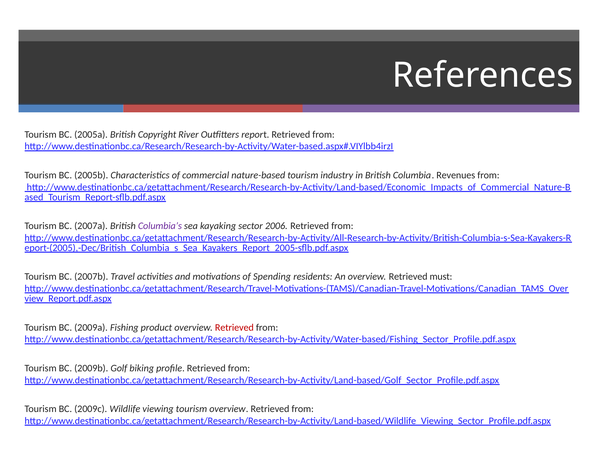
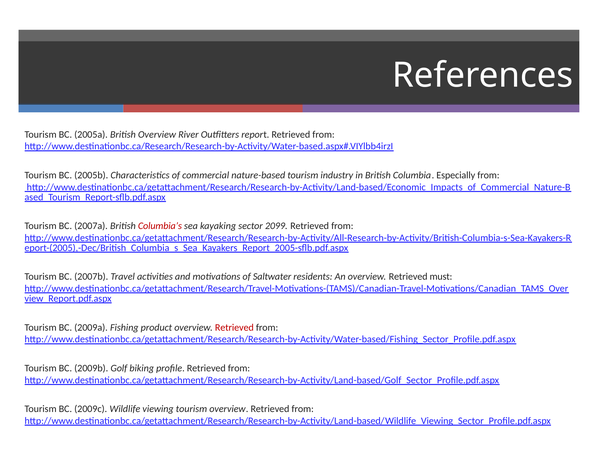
British Copyright: Copyright -> Overview
Revenues: Revenues -> Especially
Columbia’s colour: purple -> red
2006: 2006 -> 2099
Spending: Spending -> Saltwater
